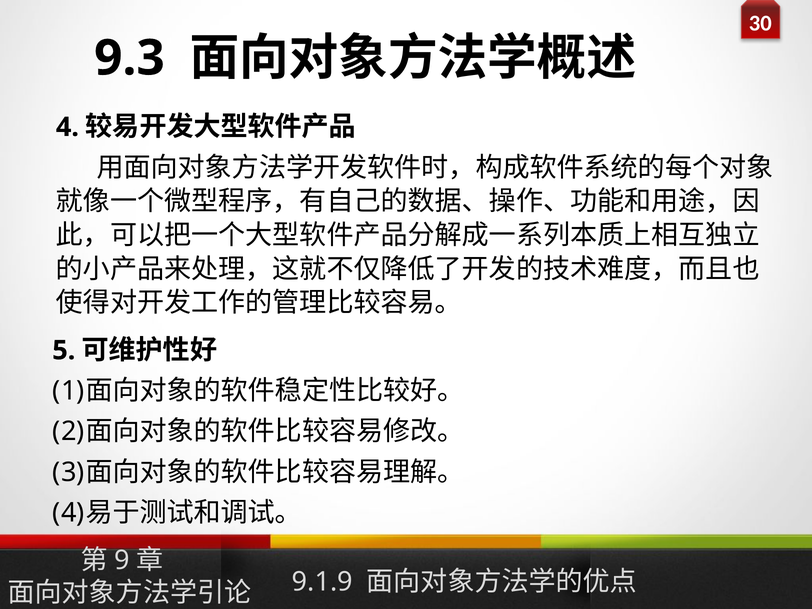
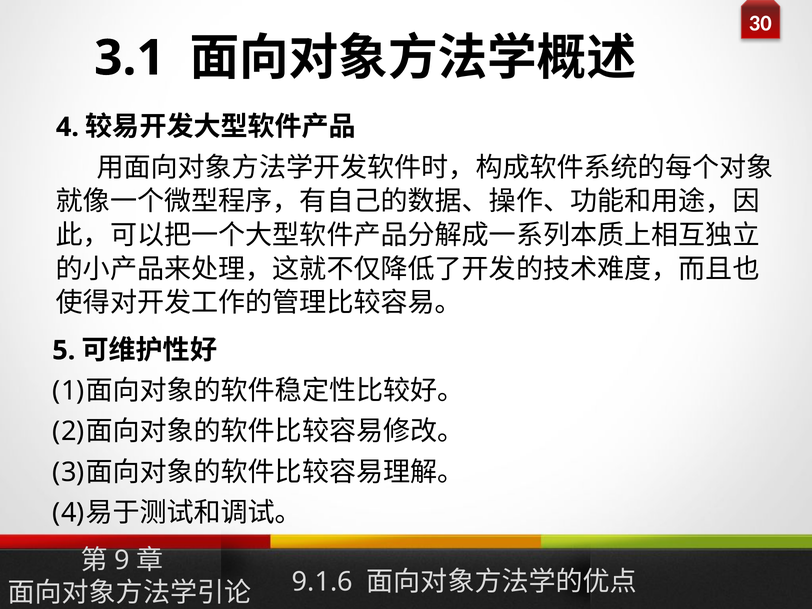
9.3: 9.3 -> 3.1
9.1.9: 9.1.9 -> 9.1.6
